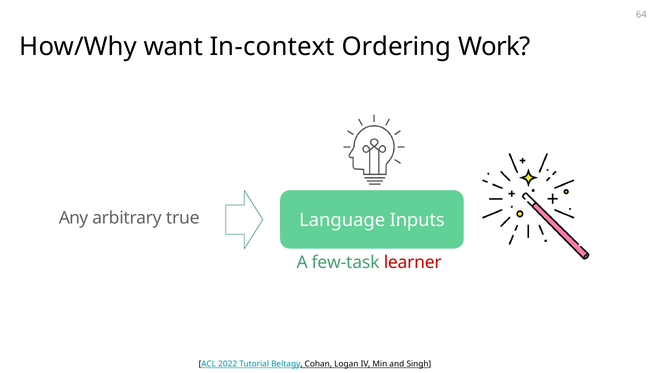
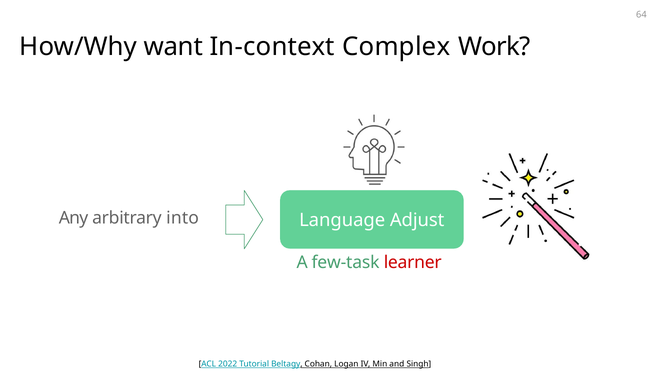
Ordering: Ordering -> Complex
true: true -> into
Inputs: Inputs -> Adjust
